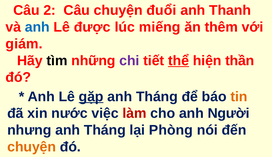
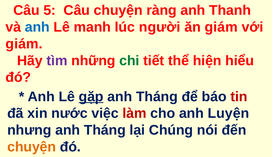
2: 2 -> 5
đuổi: đuổi -> ràng
được: được -> manh
miếng: miếng -> người
ăn thêm: thêm -> giám
tìm colour: black -> purple
chi colour: purple -> green
thể underline: present -> none
thần: thần -> hiểu
tin colour: orange -> red
Người: Người -> Luyện
Phòng: Phòng -> Chúng
